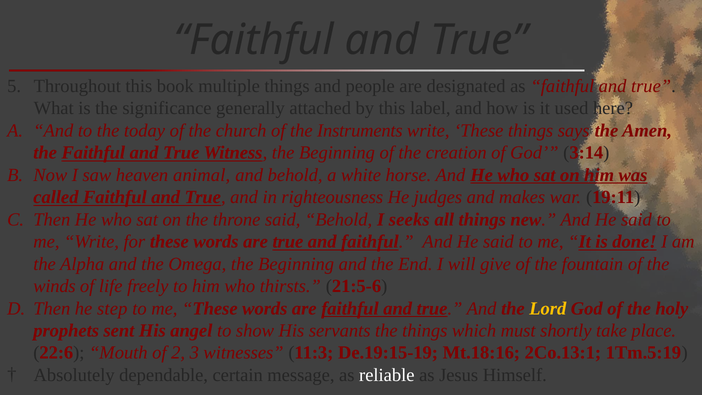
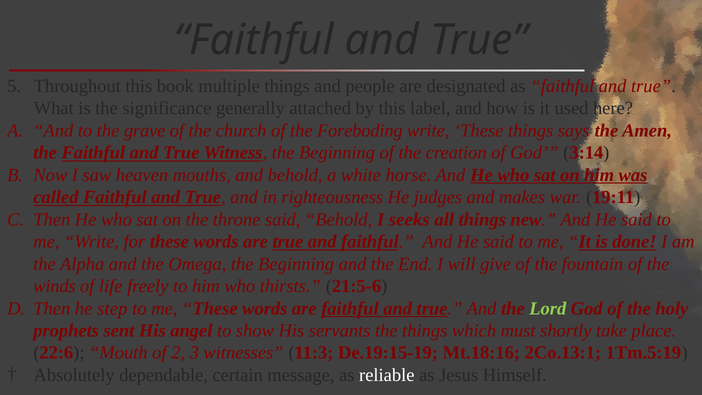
today: today -> grave
Instruments: Instruments -> Foreboding
animal: animal -> mouths
Lord colour: yellow -> light green
